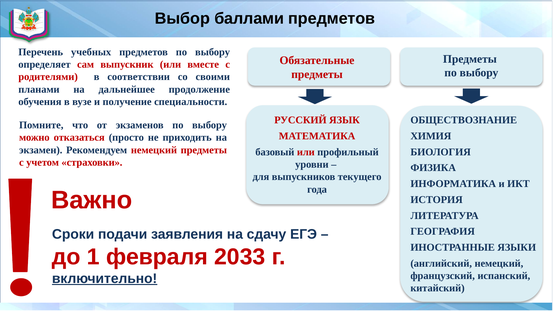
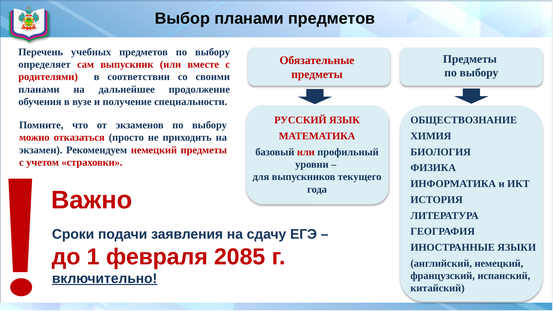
Выбор баллами: баллами -> планами
2033: 2033 -> 2085
